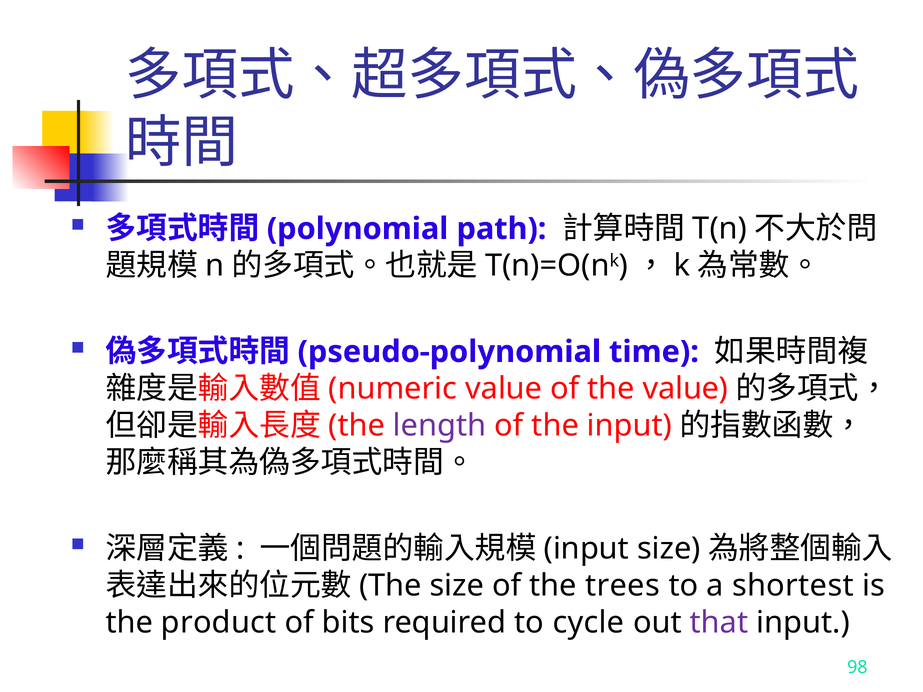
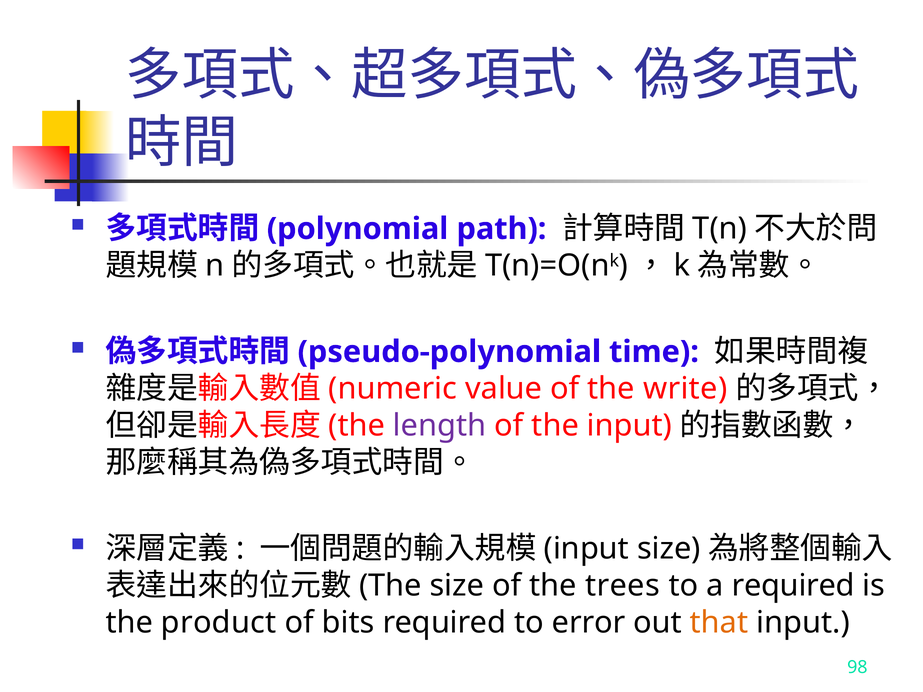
the value: value -> write
a shortest: shortest -> required
cycle: cycle -> error
that colour: purple -> orange
